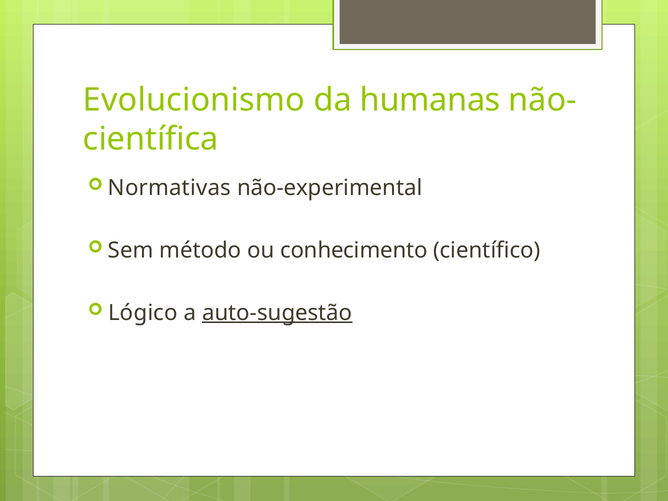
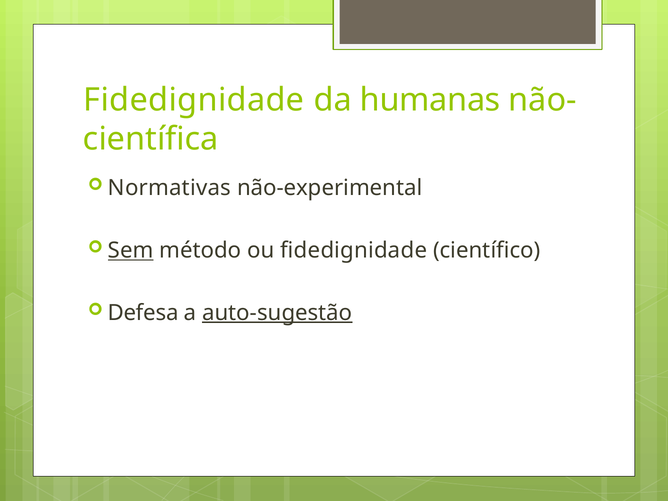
Evolucionismo at (194, 100): Evolucionismo -> Fidedignidade
Sem underline: none -> present
ou conhecimento: conhecimento -> fidedignidade
Lógico: Lógico -> Defesa
